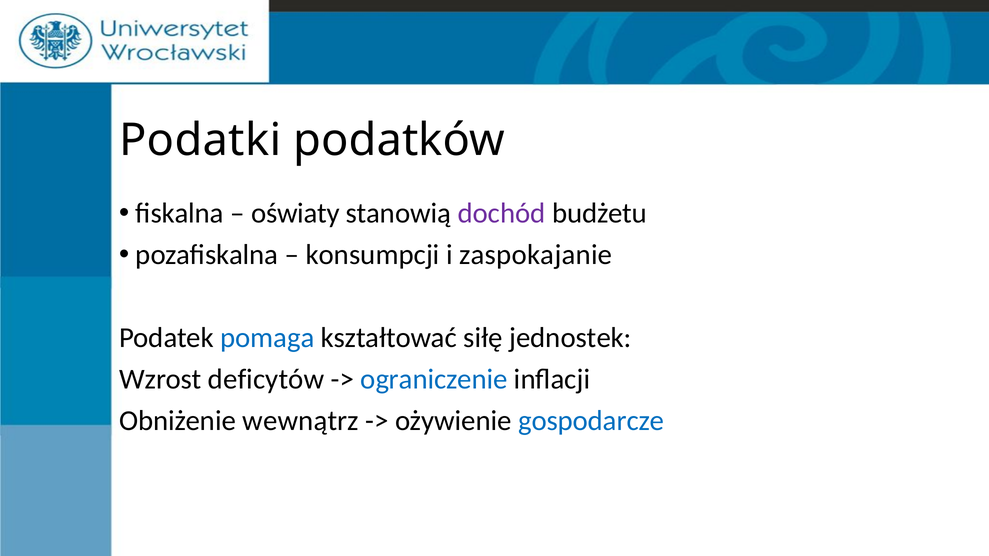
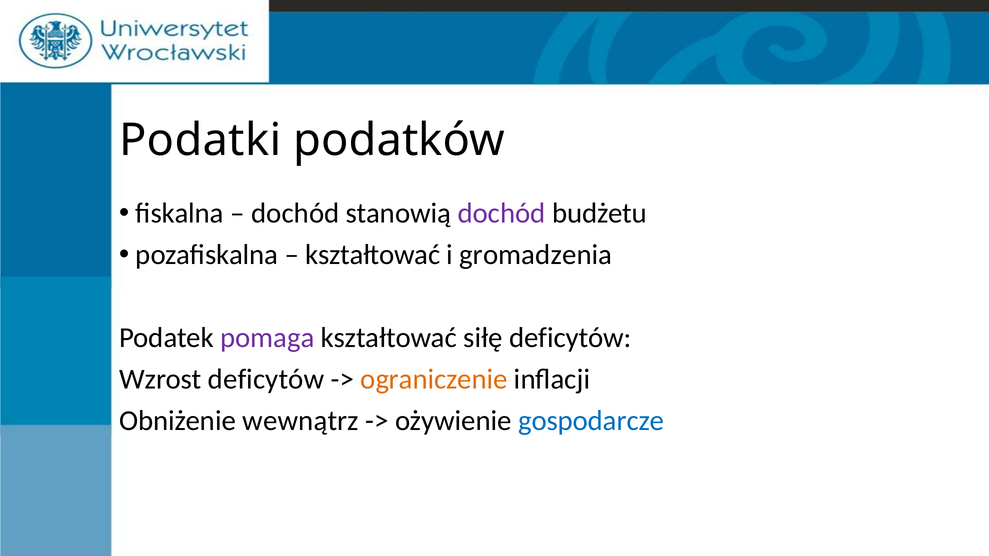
oświaty at (295, 213): oświaty -> dochód
konsumpcji at (373, 255): konsumpcji -> kształtować
zaspokajanie: zaspokajanie -> gromadzenia
pomaga colour: blue -> purple
siłę jednostek: jednostek -> deficytów
ograniczenie colour: blue -> orange
